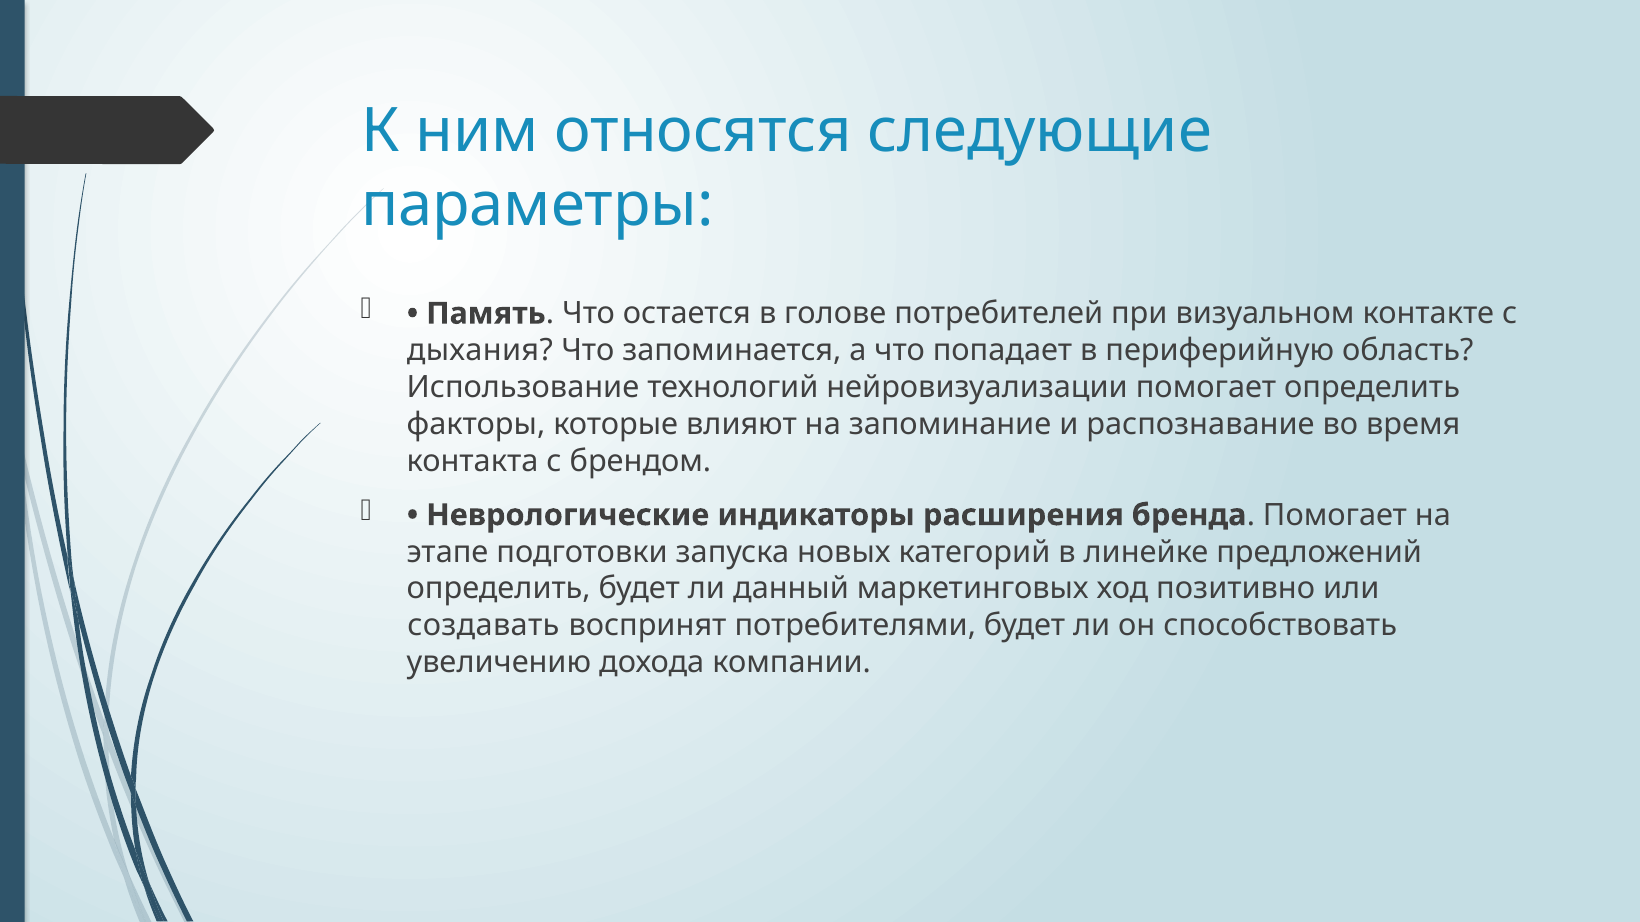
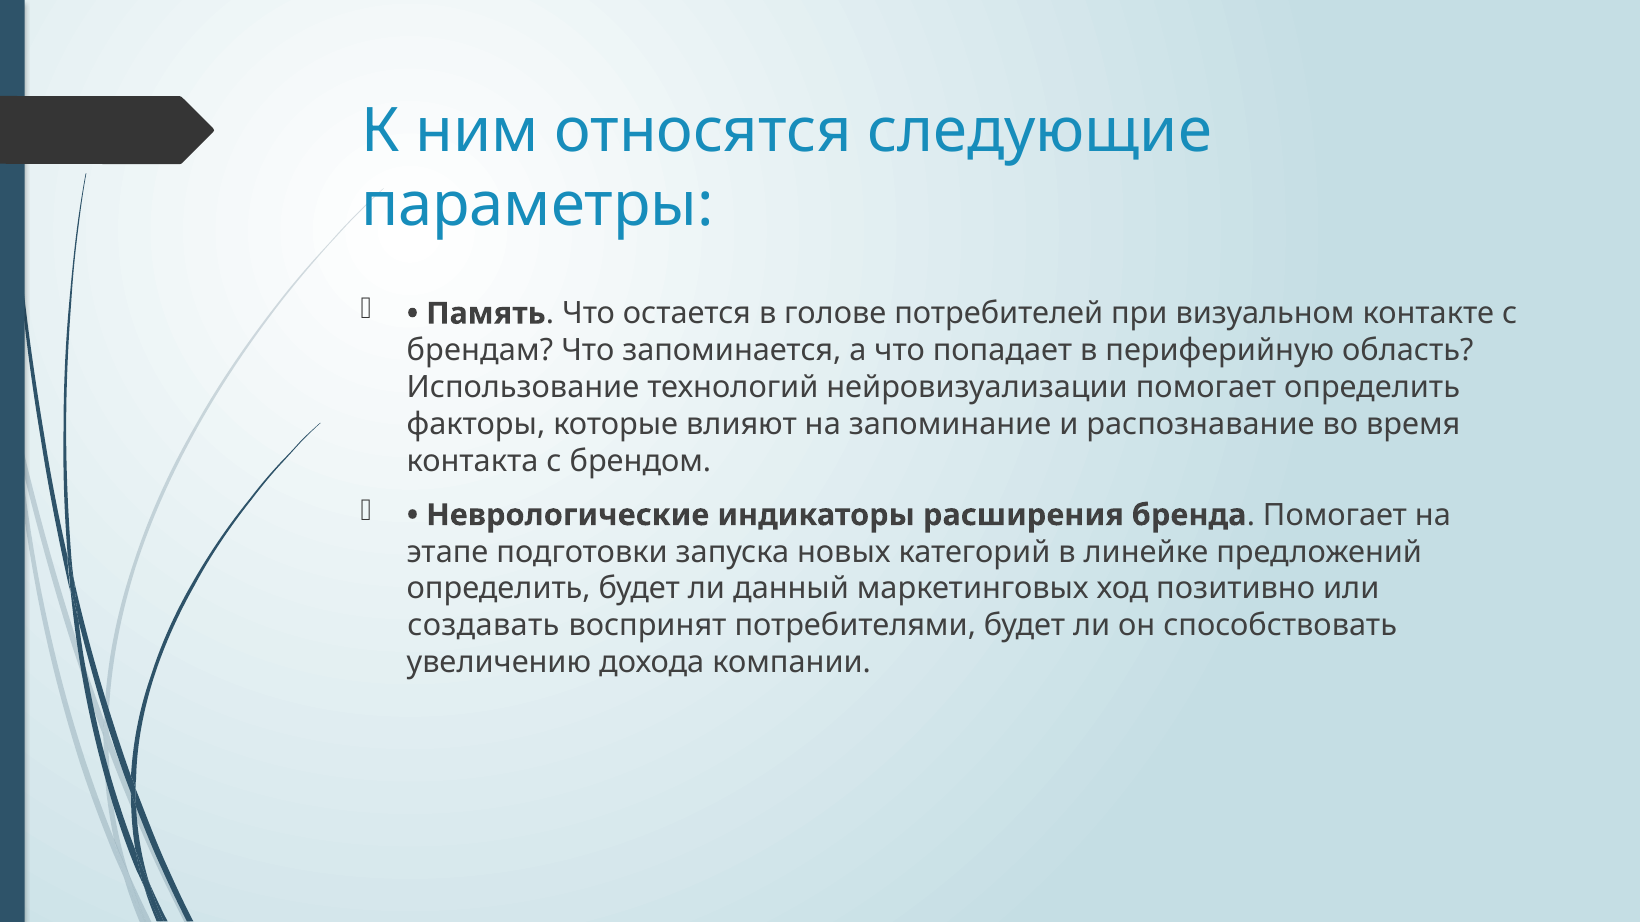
дыхания: дыхания -> брендам
